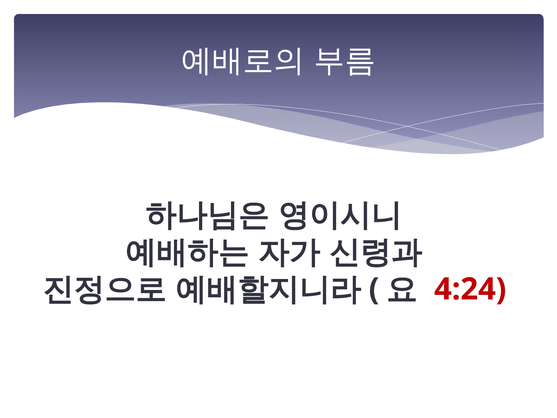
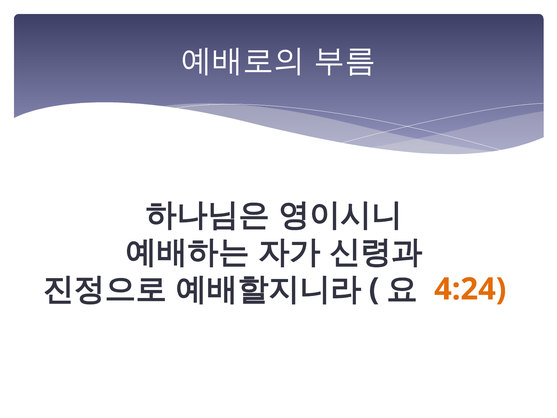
4:24 colour: red -> orange
